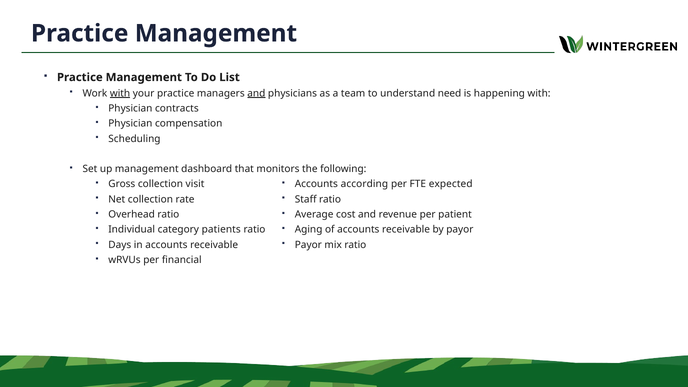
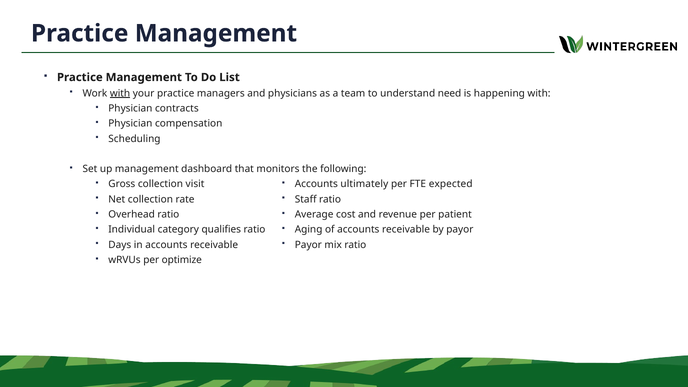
and at (256, 93) underline: present -> none
according: according -> ultimately
patients: patients -> qualifies
financial: financial -> optimize
